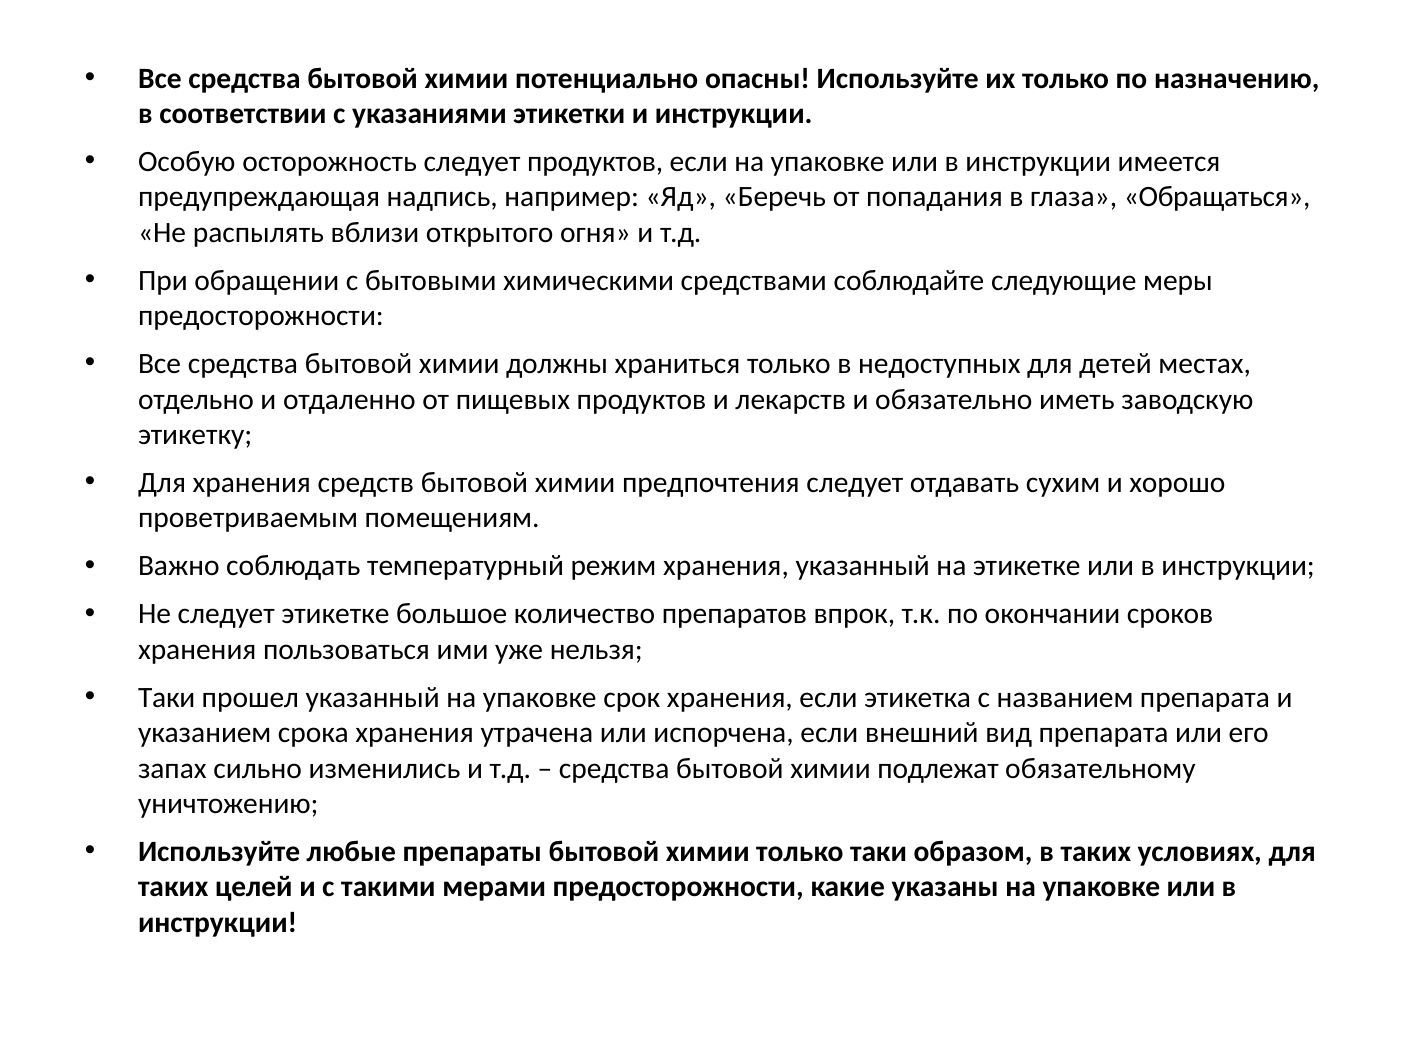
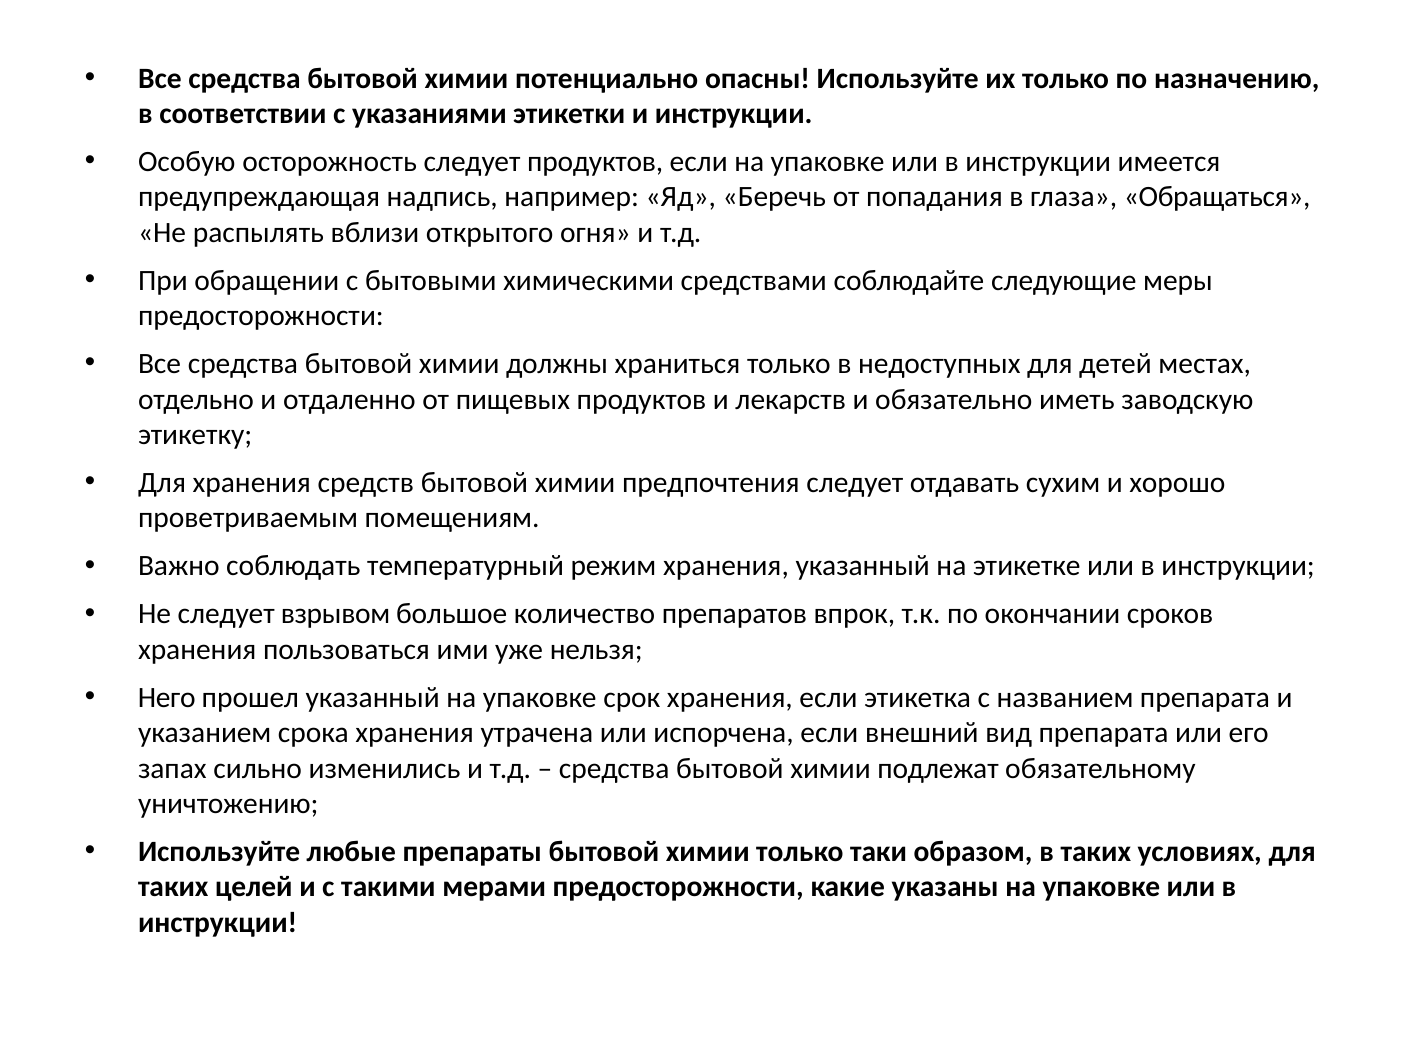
следует этикетке: этикетке -> взрывом
Таки at (167, 698): Таки -> Него
